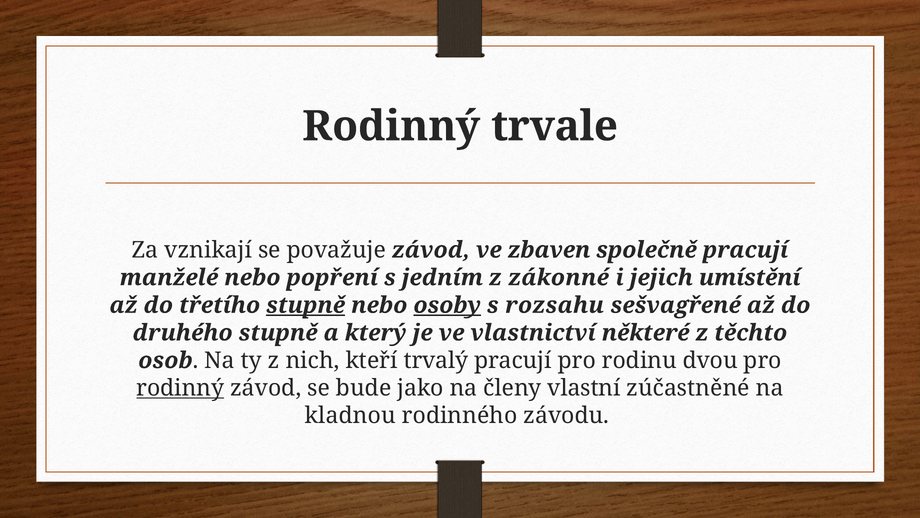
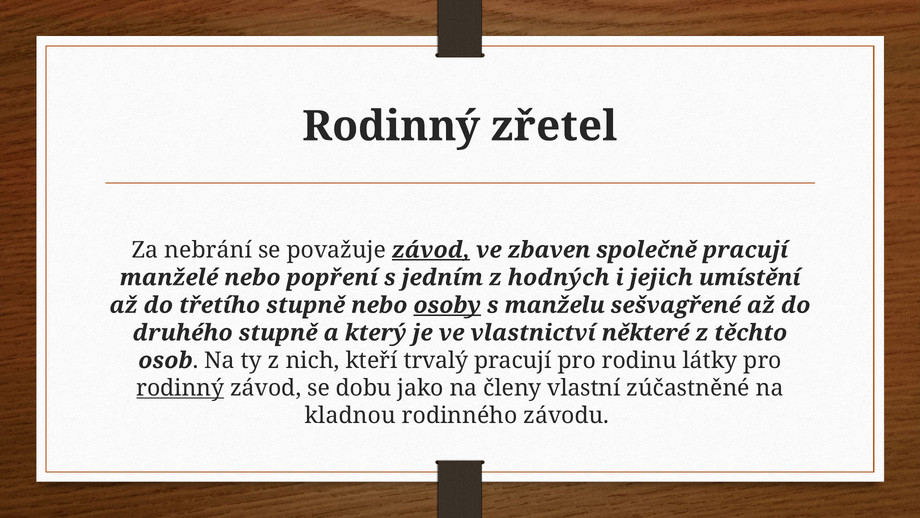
trvale: trvale -> zřetel
vznikají: vznikají -> nebrání
závod at (431, 250) underline: none -> present
zákonné: zákonné -> hodných
stupně at (306, 305) underline: present -> none
rozsahu: rozsahu -> manželu
dvou: dvou -> látky
bude: bude -> dobu
